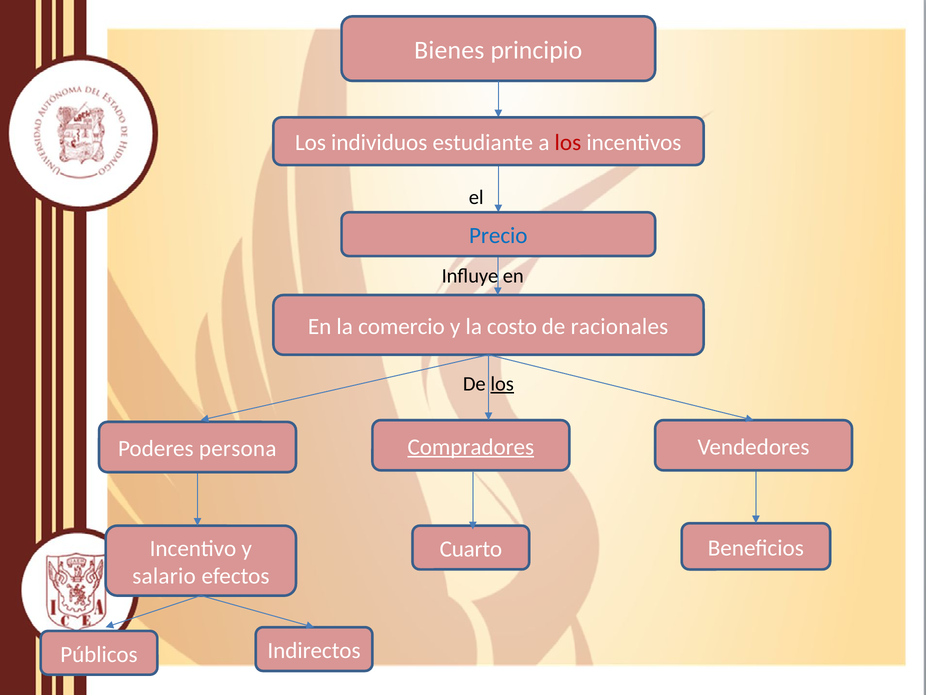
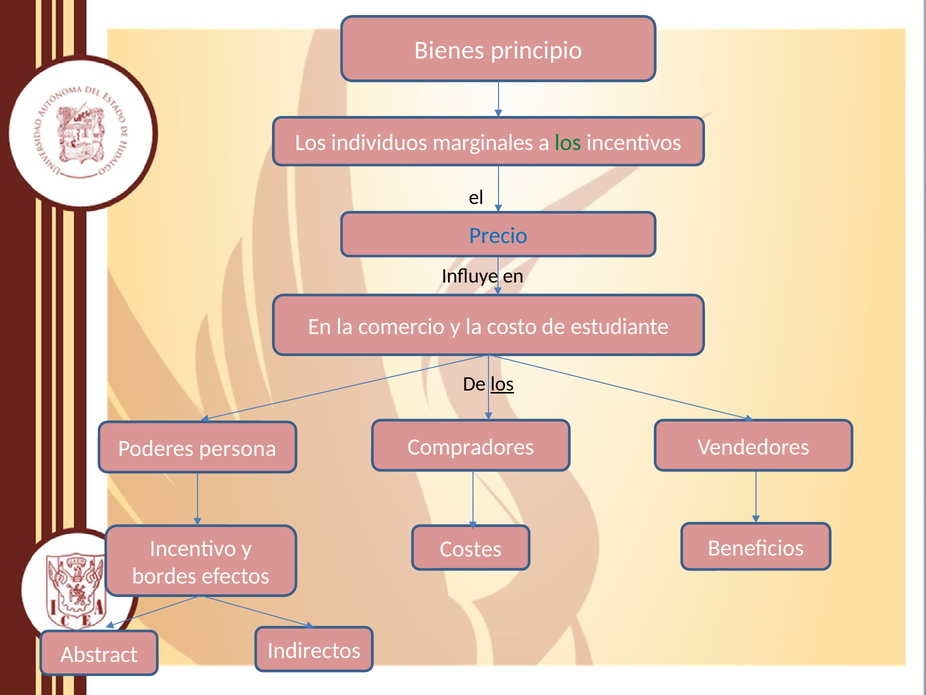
estudiante: estudiante -> marginales
los at (568, 143) colour: red -> green
racionales: racionales -> estudiante
Compradores underline: present -> none
Cuarto: Cuarto -> Costes
salario: salario -> bordes
Públicos: Públicos -> Abstract
